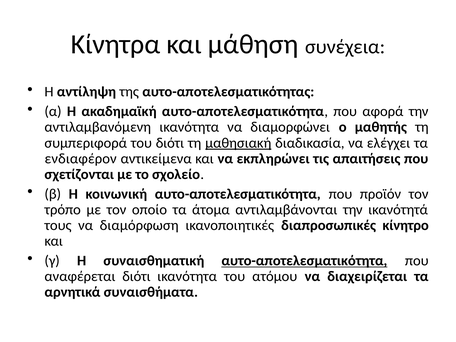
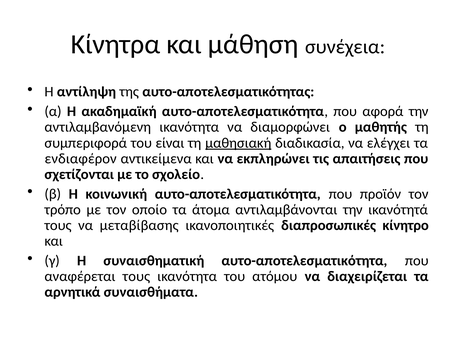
του διότι: διότι -> είναι
διαμόρφωση: διαμόρφωση -> μεταβίβασης
αυτο-αποτελεσματικότητα at (304, 261) underline: present -> none
αναφέρεται διότι: διότι -> τους
